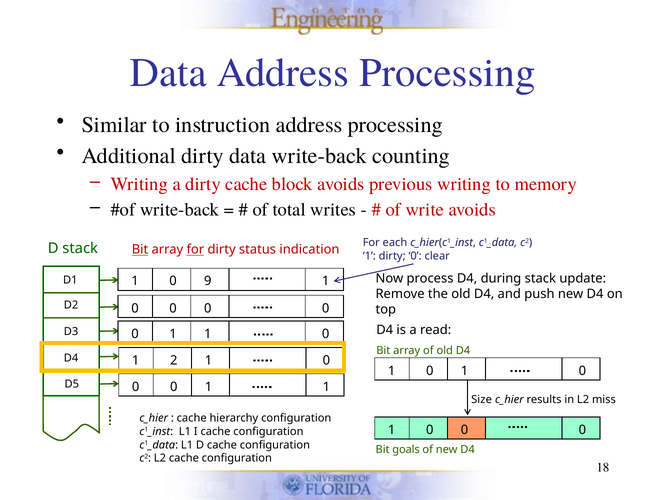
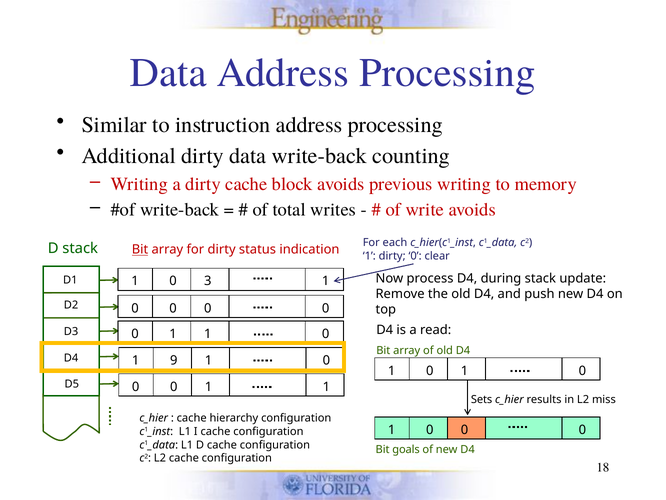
for at (195, 249) underline: present -> none
9: 9 -> 3
2: 2 -> 9
Size: Size -> Sets
